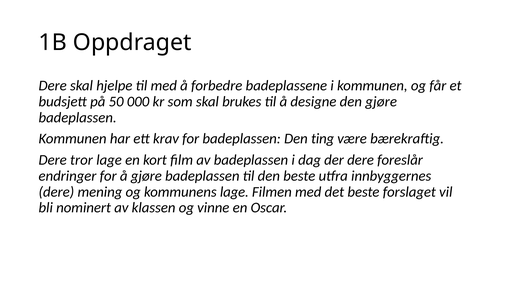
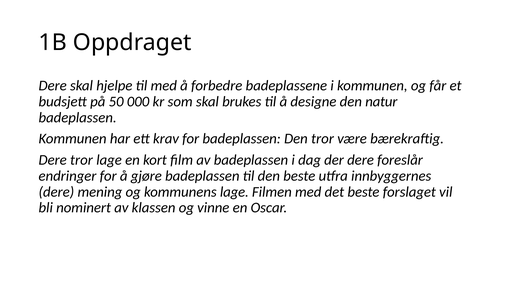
den gjøre: gjøre -> natur
Den ting: ting -> tror
